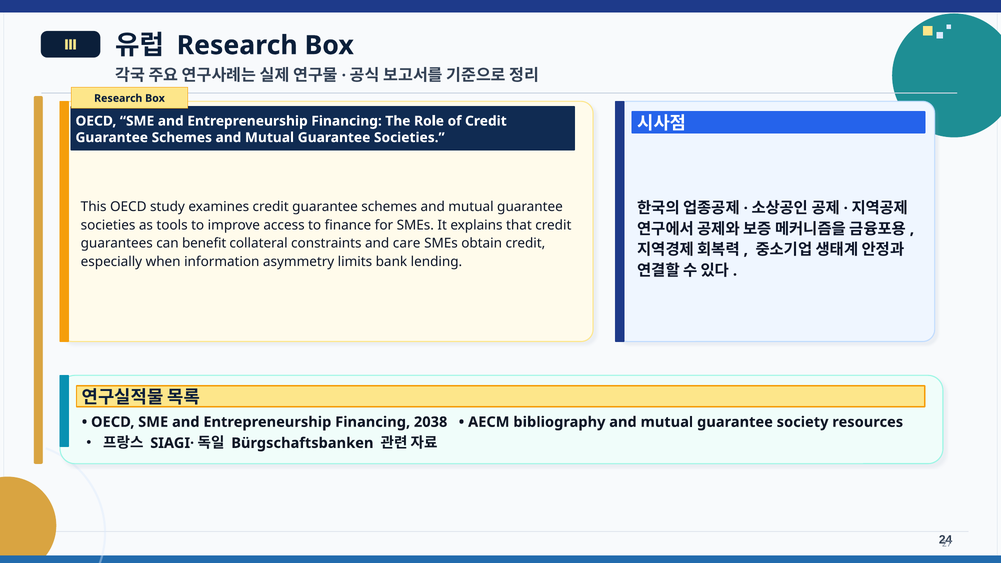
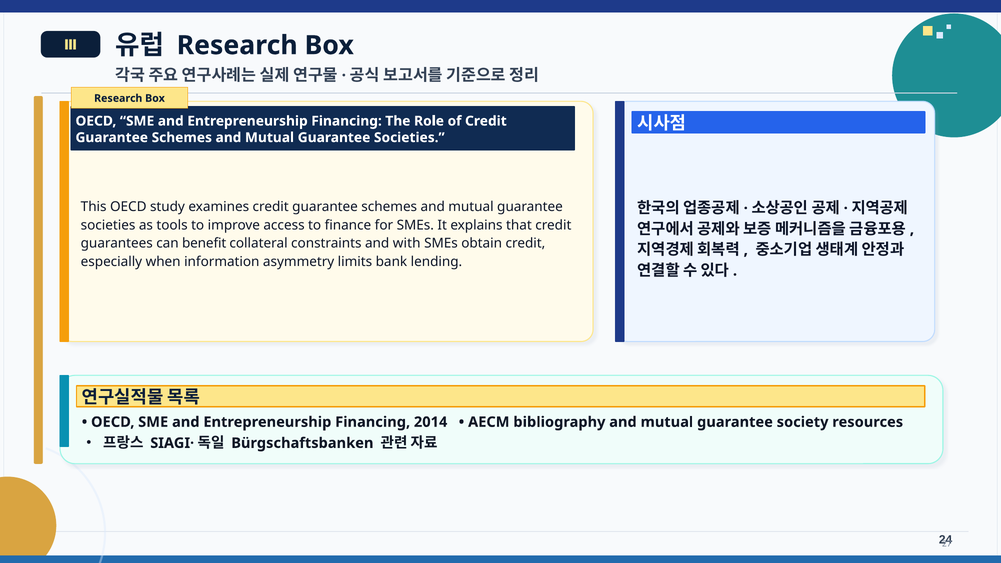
care: care -> with
2038: 2038 -> 2014
